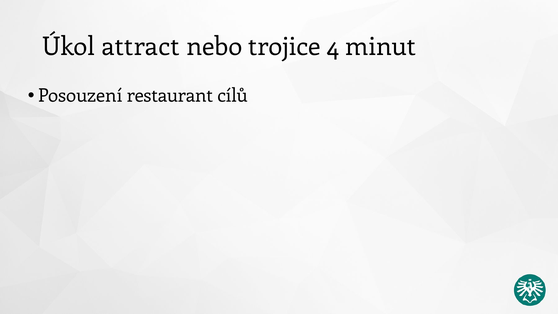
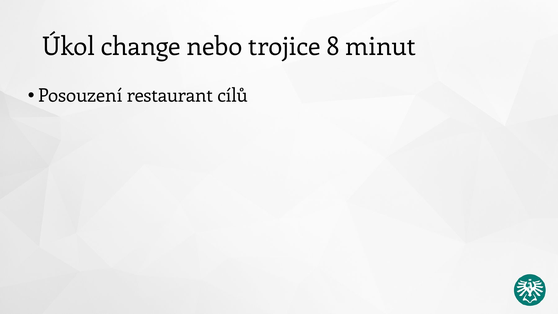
attract: attract -> change
4: 4 -> 8
